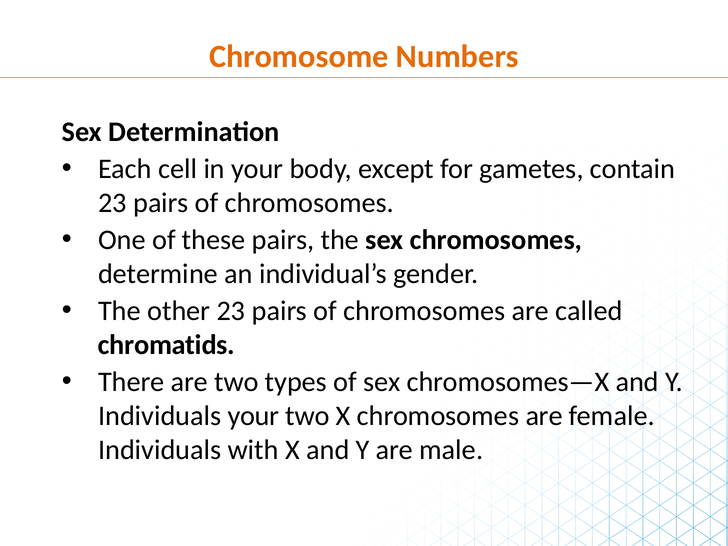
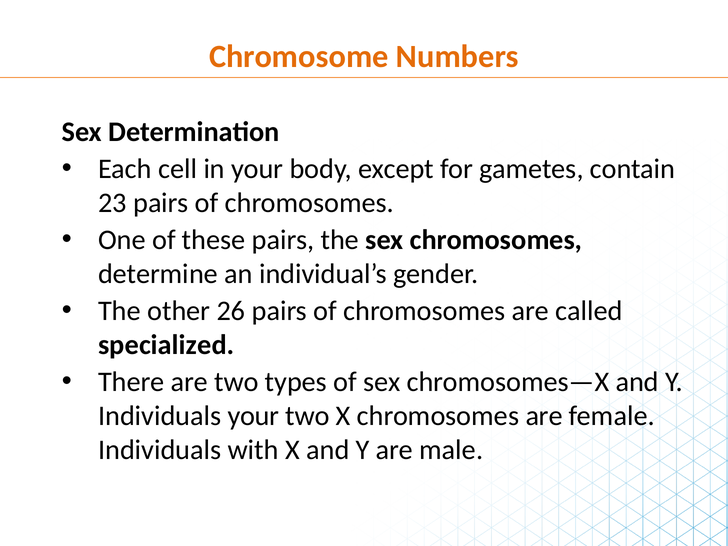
other 23: 23 -> 26
chromatids: chromatids -> specialized
